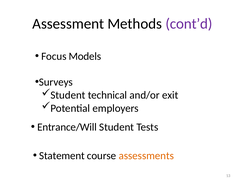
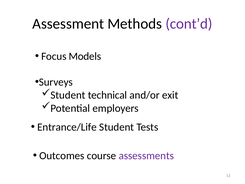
Entrance/Will: Entrance/Will -> Entrance/Life
Statement: Statement -> Outcomes
assessments colour: orange -> purple
